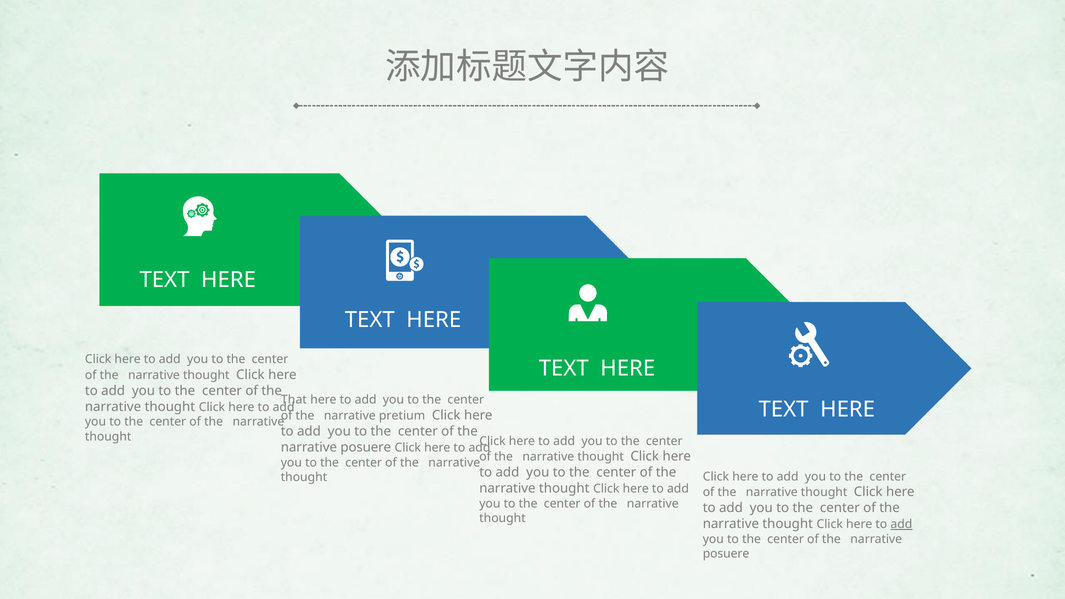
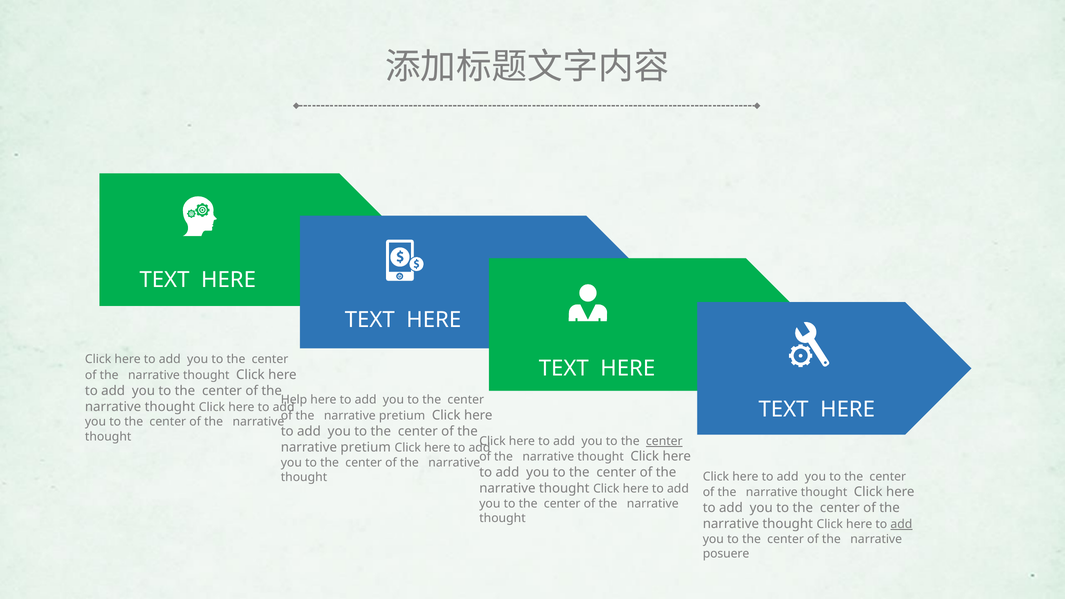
That: That -> Help
center at (664, 441) underline: none -> present
posuere at (366, 447): posuere -> pretium
